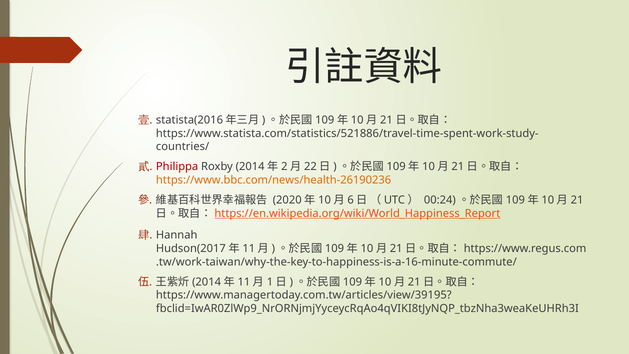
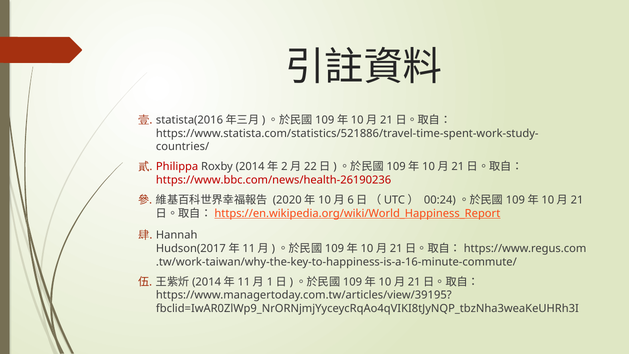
https://www.bbc.com/news/health-26190236 colour: orange -> red
